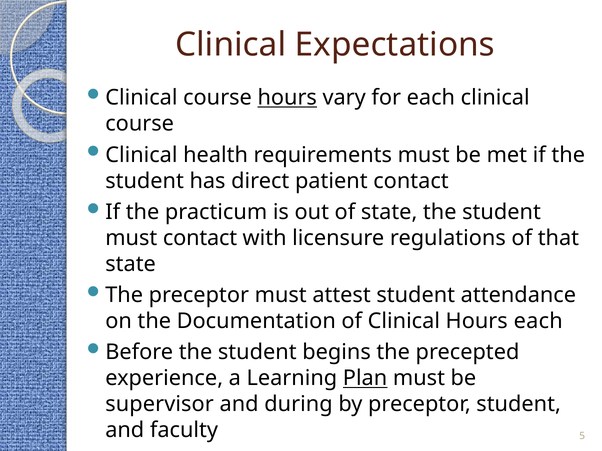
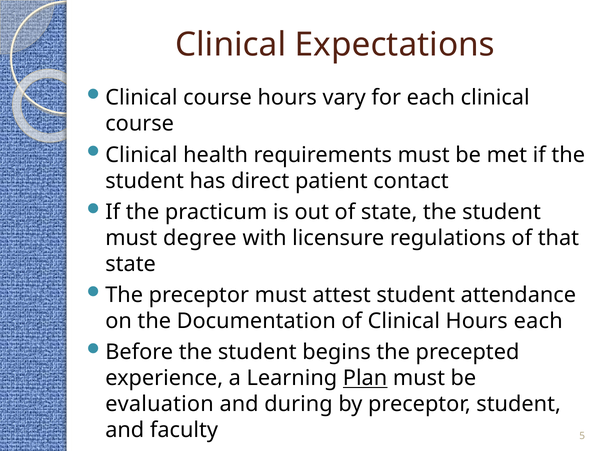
hours at (287, 98) underline: present -> none
must contact: contact -> degree
supervisor: supervisor -> evaluation
